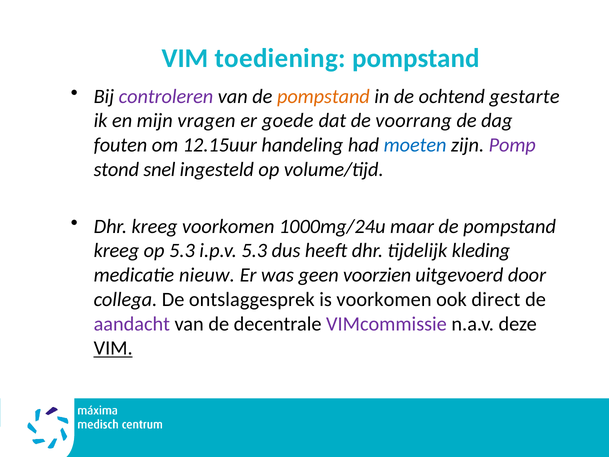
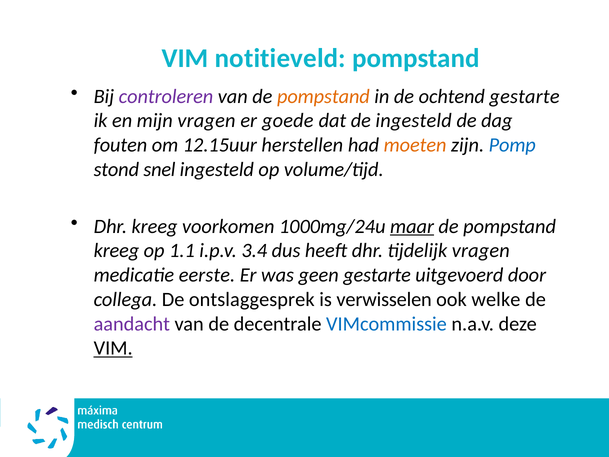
toediening: toediening -> notitieveld
de voorrang: voorrang -> ingesteld
handeling: handeling -> herstellen
moeten colour: blue -> orange
Pomp colour: purple -> blue
maar underline: none -> present
op 5.3: 5.3 -> 1.1
i.p.v 5.3: 5.3 -> 3.4
tijdelijk kleding: kleding -> vragen
nieuw: nieuw -> eerste
geen voorzien: voorzien -> gestarte
is voorkomen: voorkomen -> verwisselen
direct: direct -> welke
VIMcommissie colour: purple -> blue
